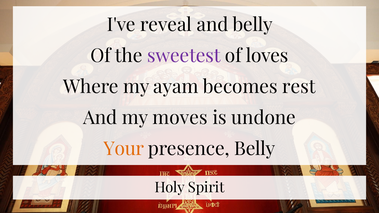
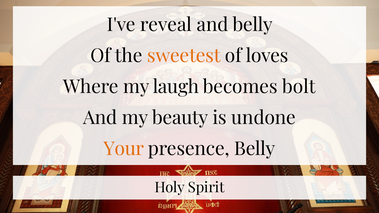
sweetest colour: purple -> orange
ayam: ayam -> laugh
rest: rest -> bolt
moves: moves -> beauty
